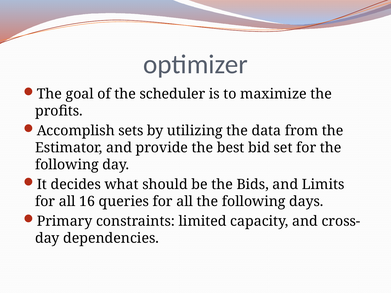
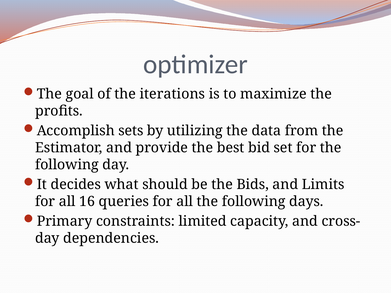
scheduler: scheduler -> iterations
